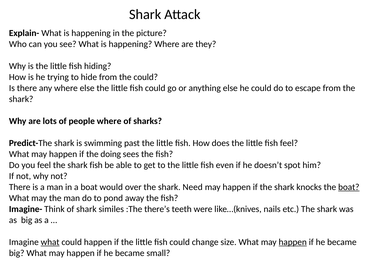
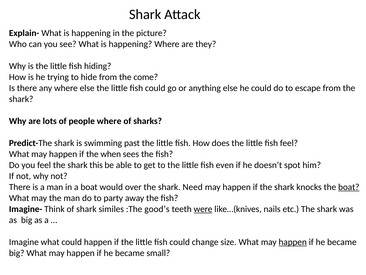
the could: could -> come
doing: doing -> when
shark fish: fish -> this
pond: pond -> party
there’s: there’s -> good’s
were underline: none -> present
what at (50, 242) underline: present -> none
